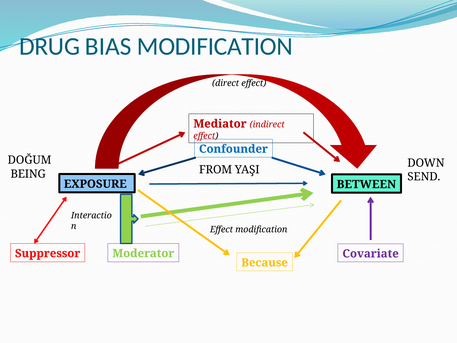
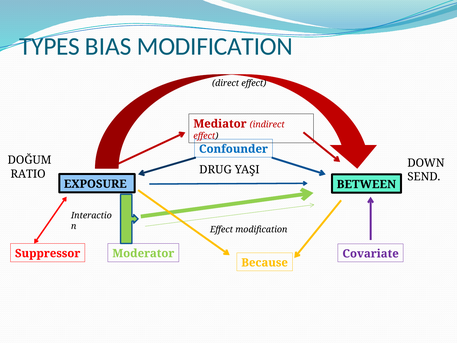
DRUG: DRUG -> TYPES
FROM: FROM -> DRUG
BEING: BEING -> RATIO
